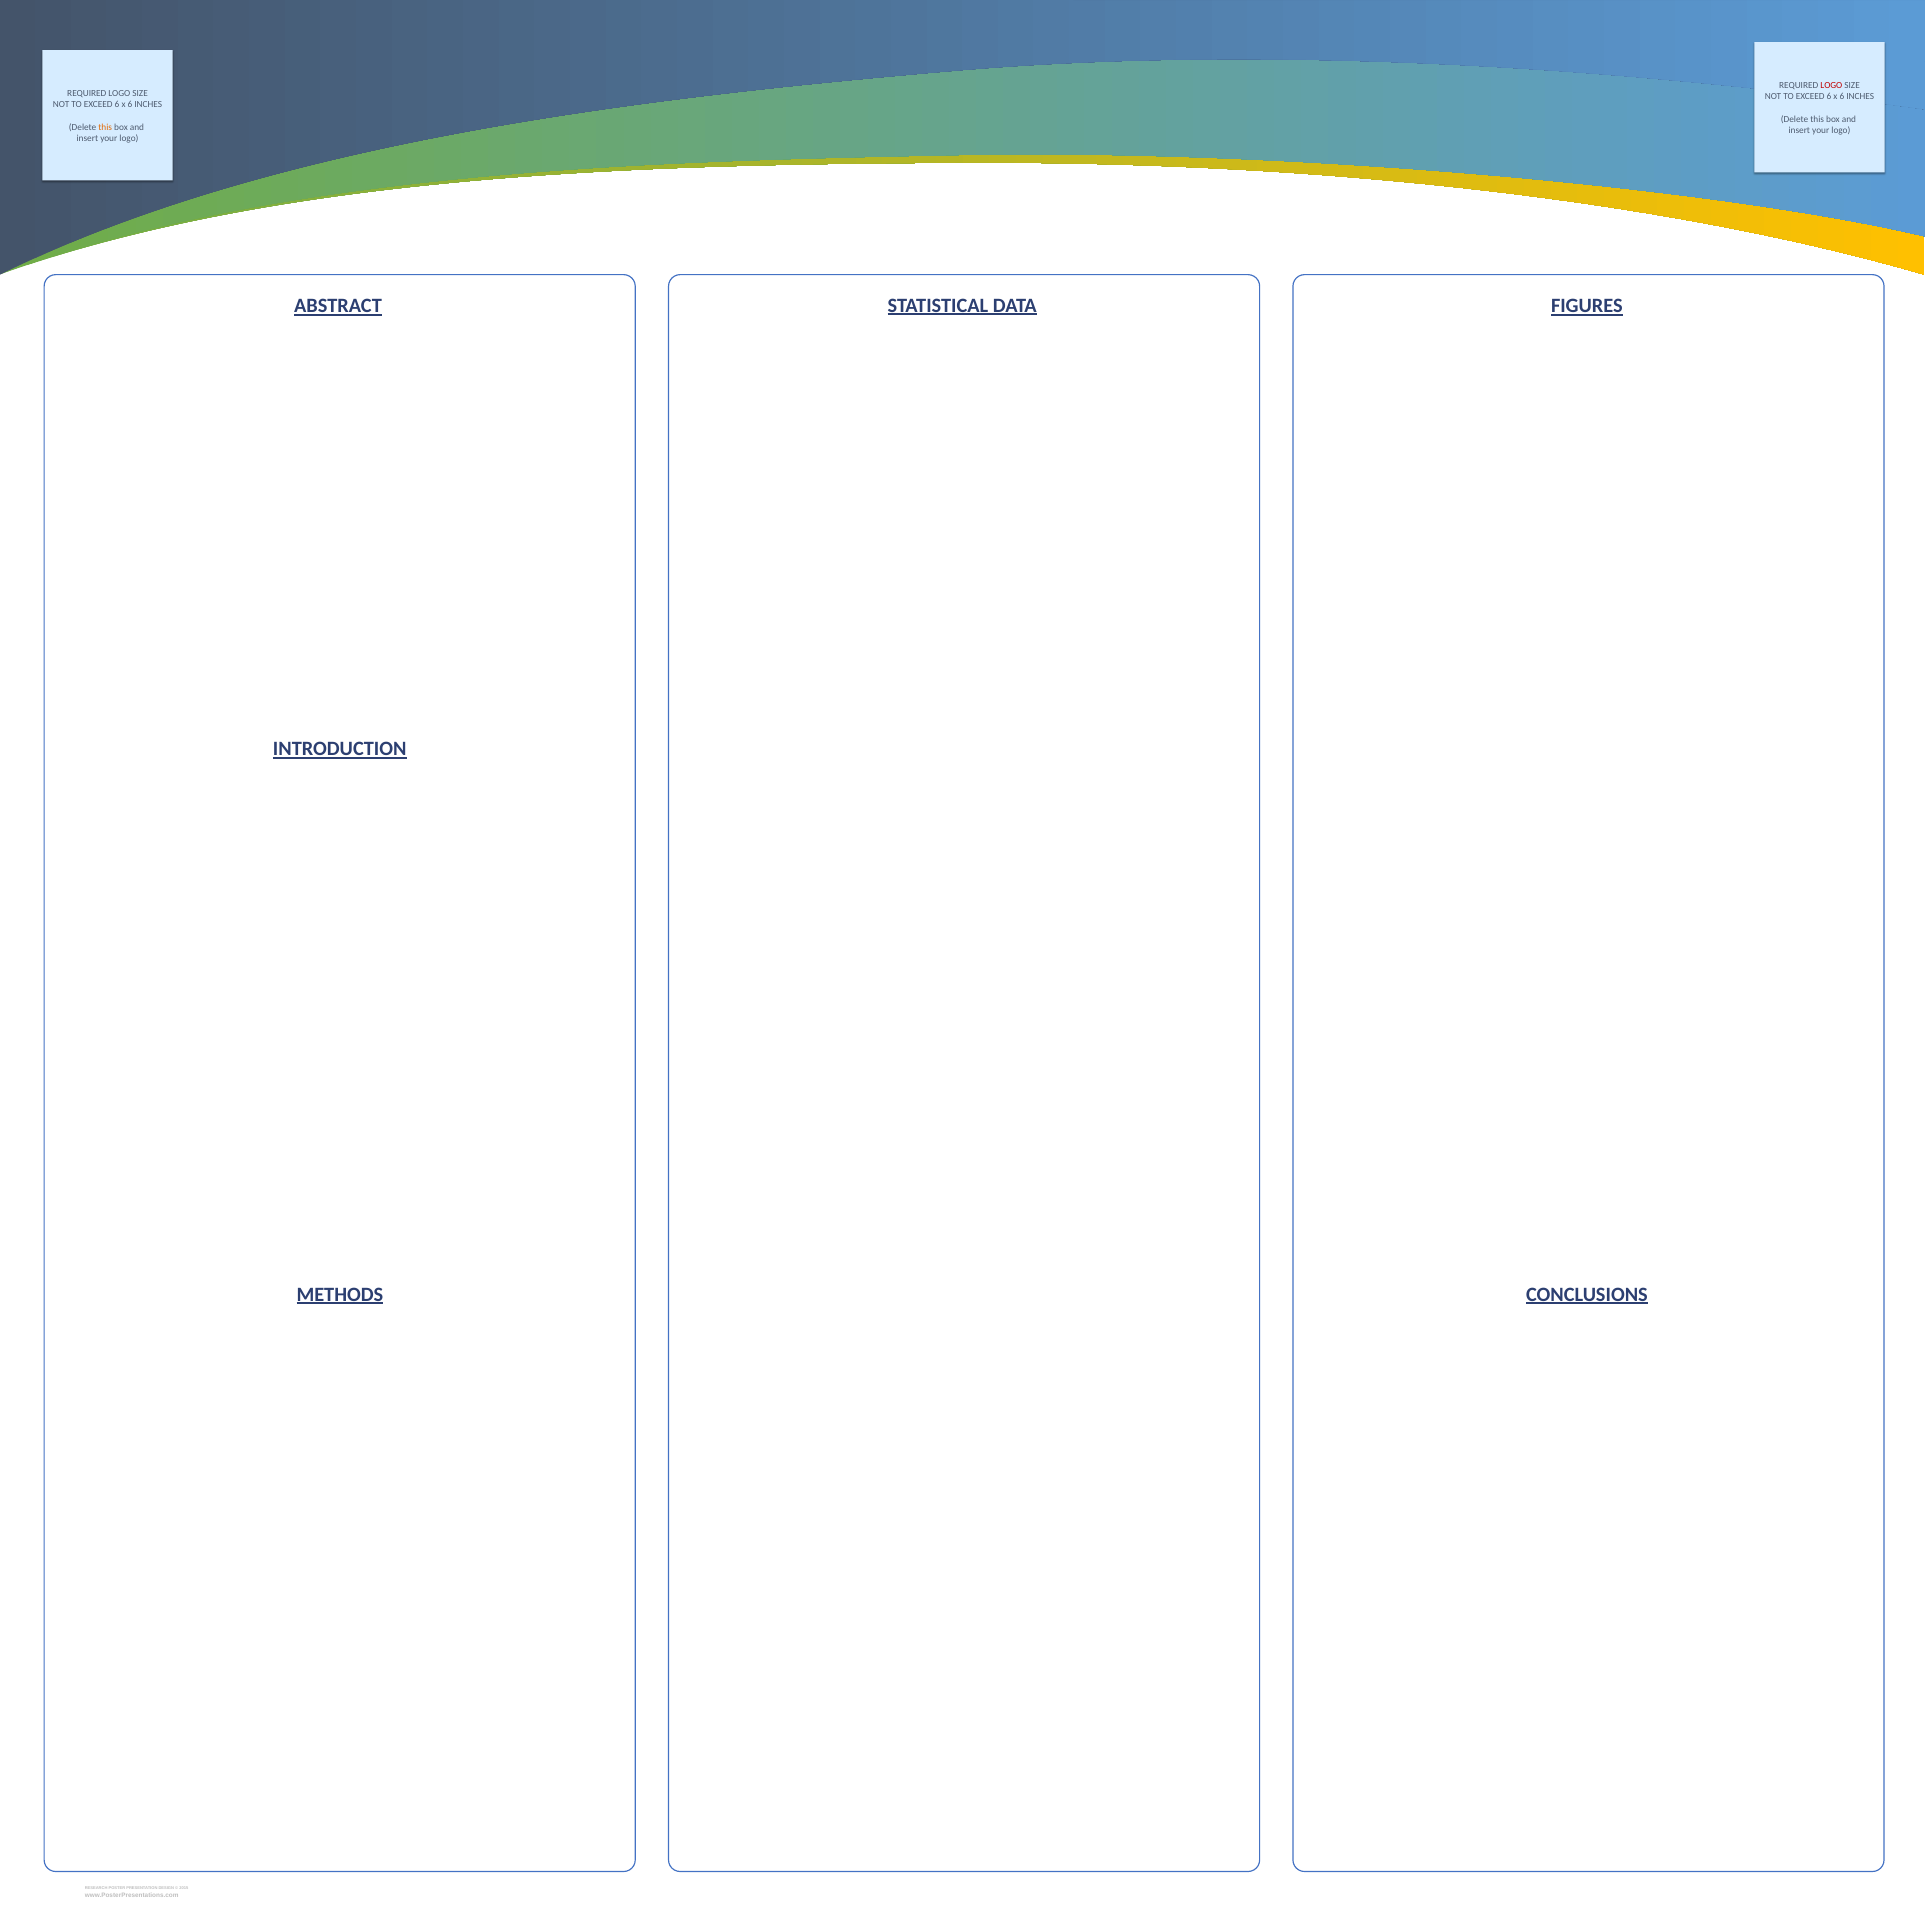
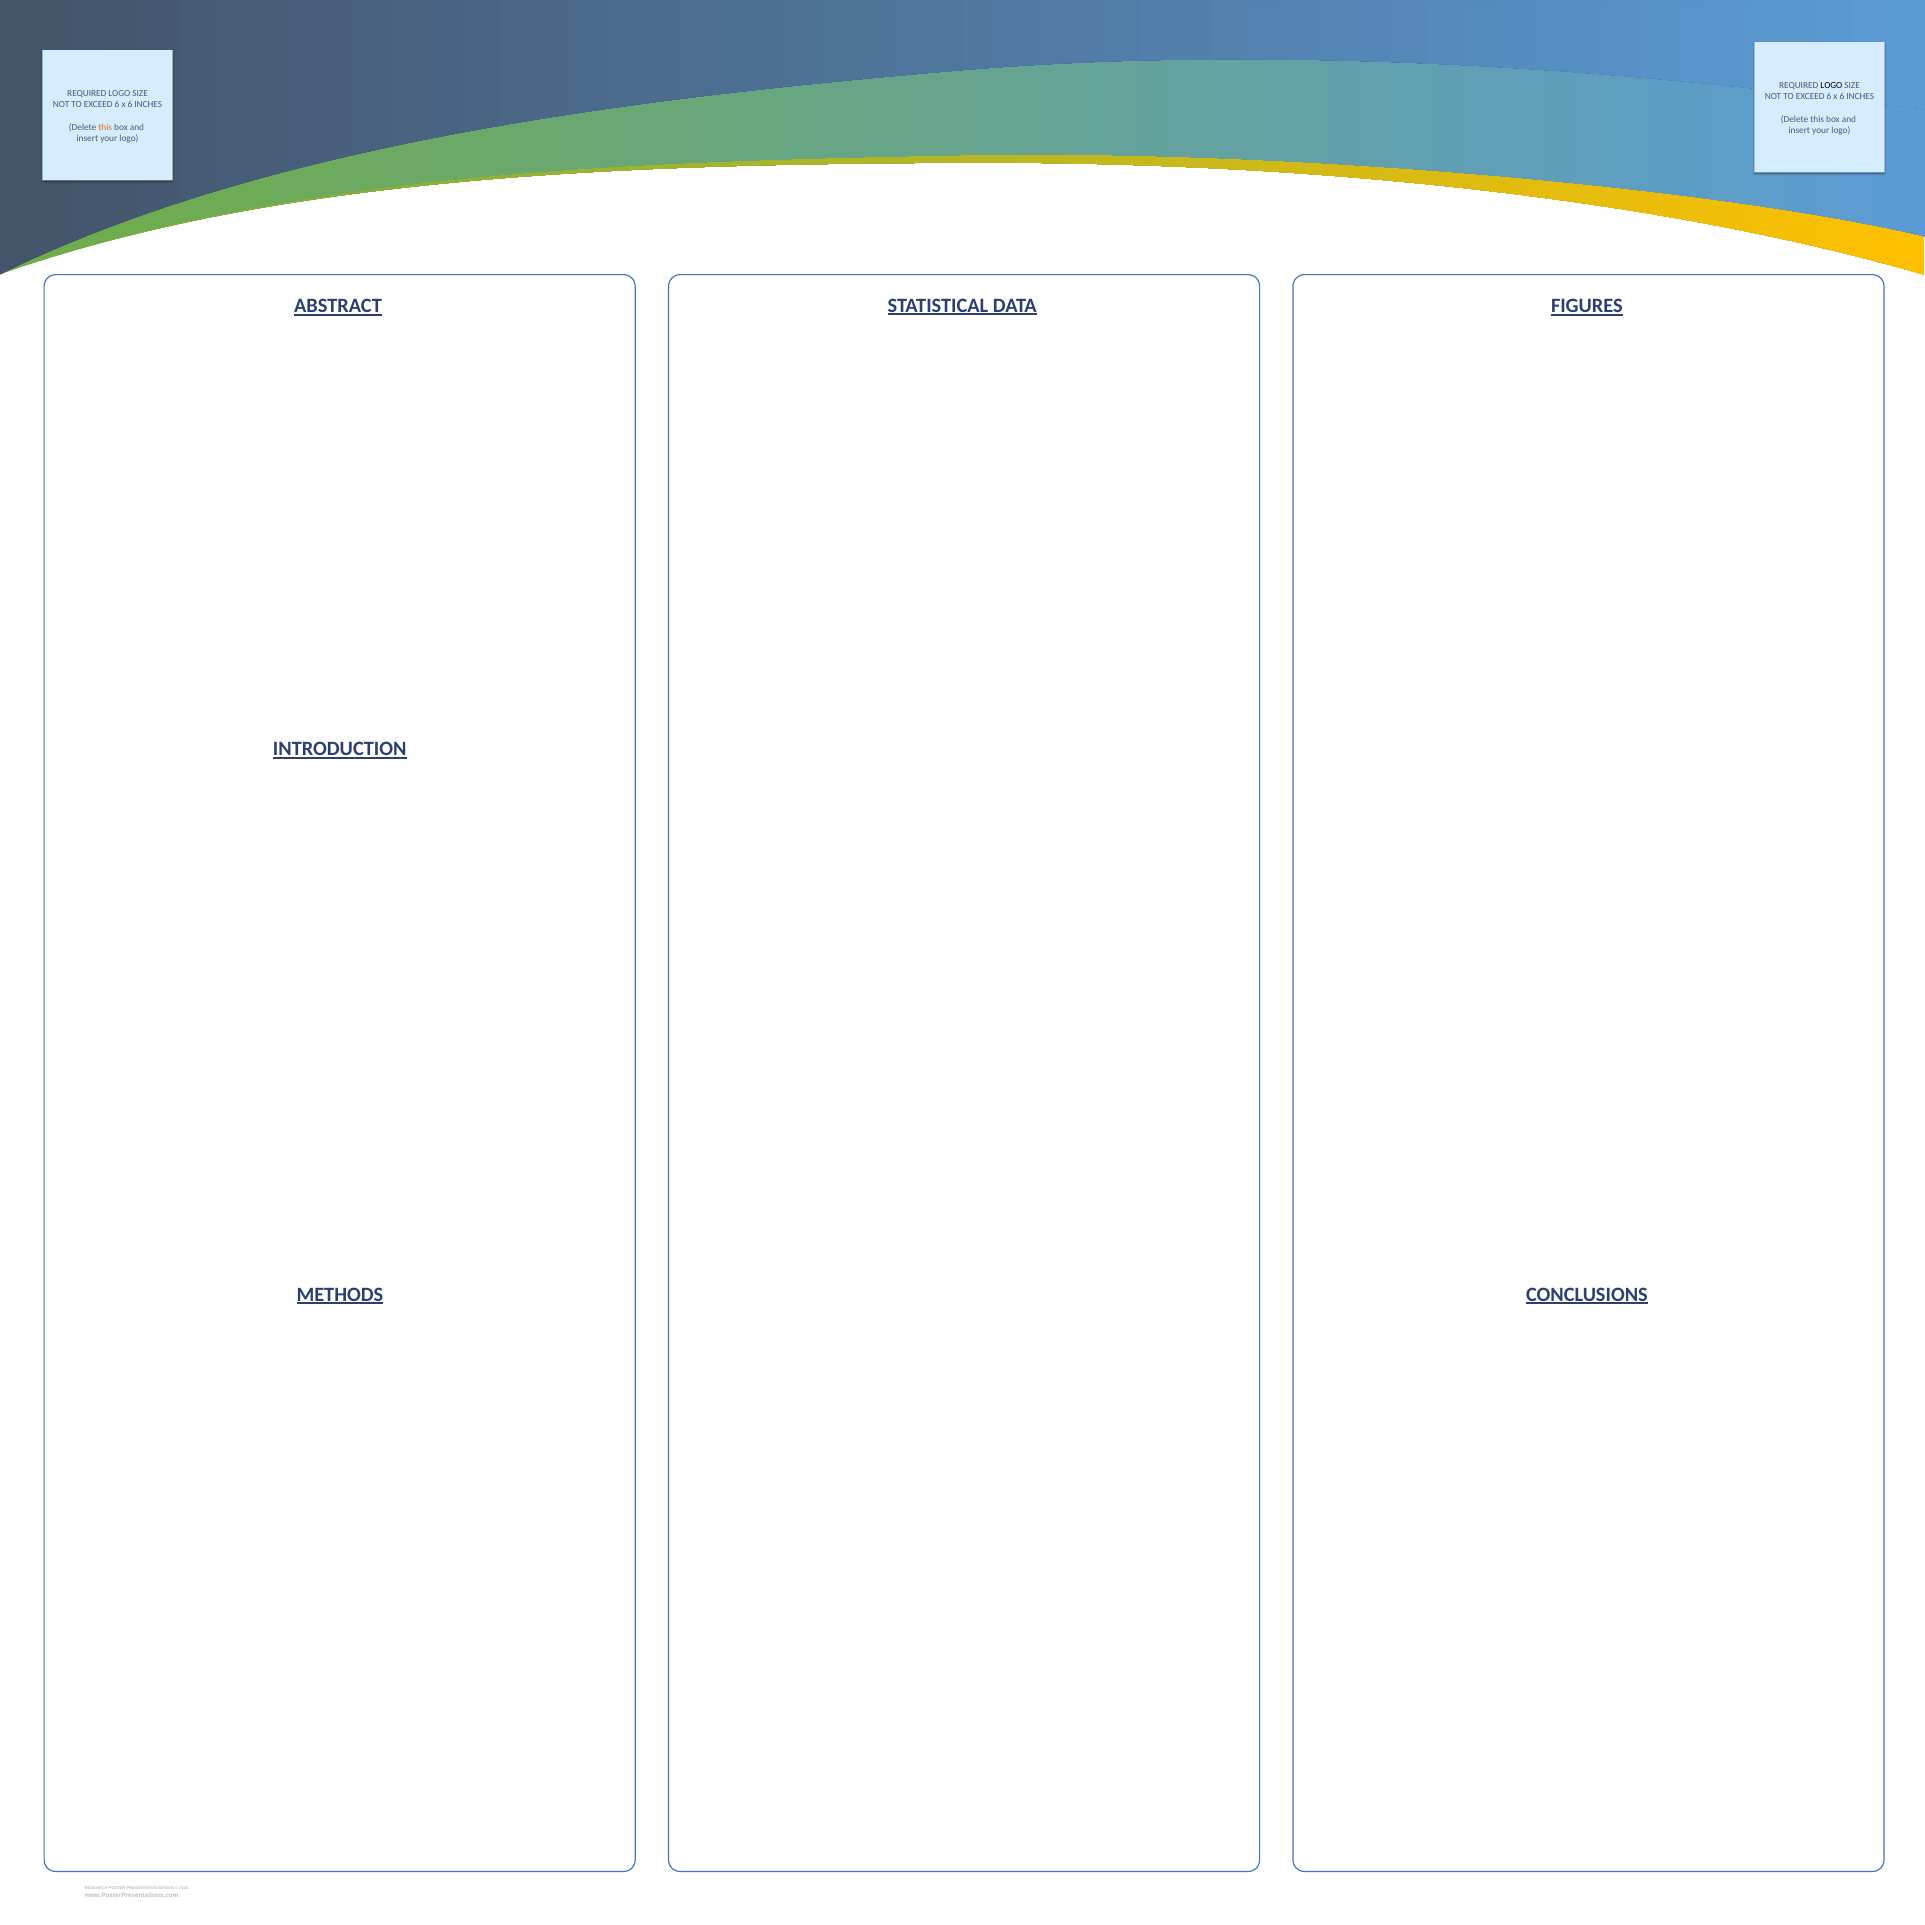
LOGO at (1831, 86) colour: red -> black
